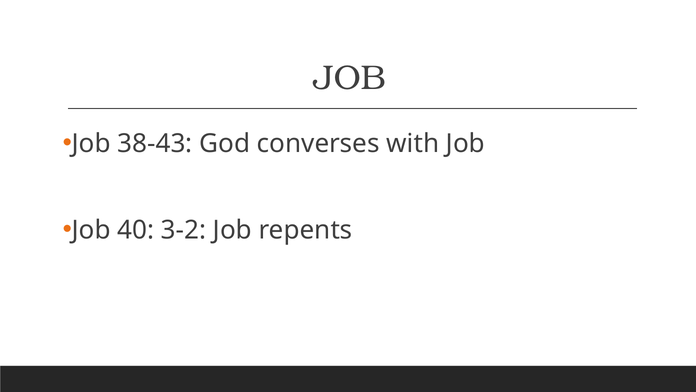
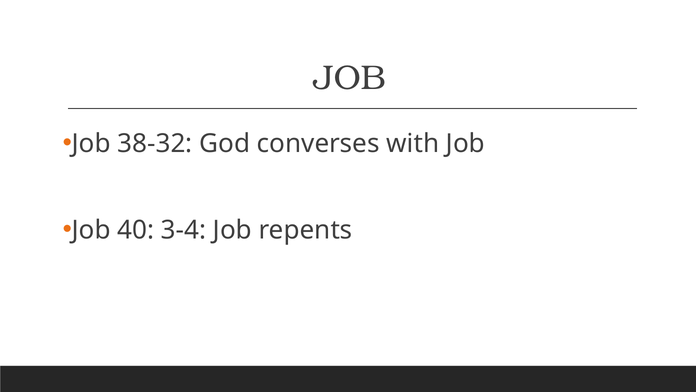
38-43: 38-43 -> 38-32
3-2: 3-2 -> 3-4
